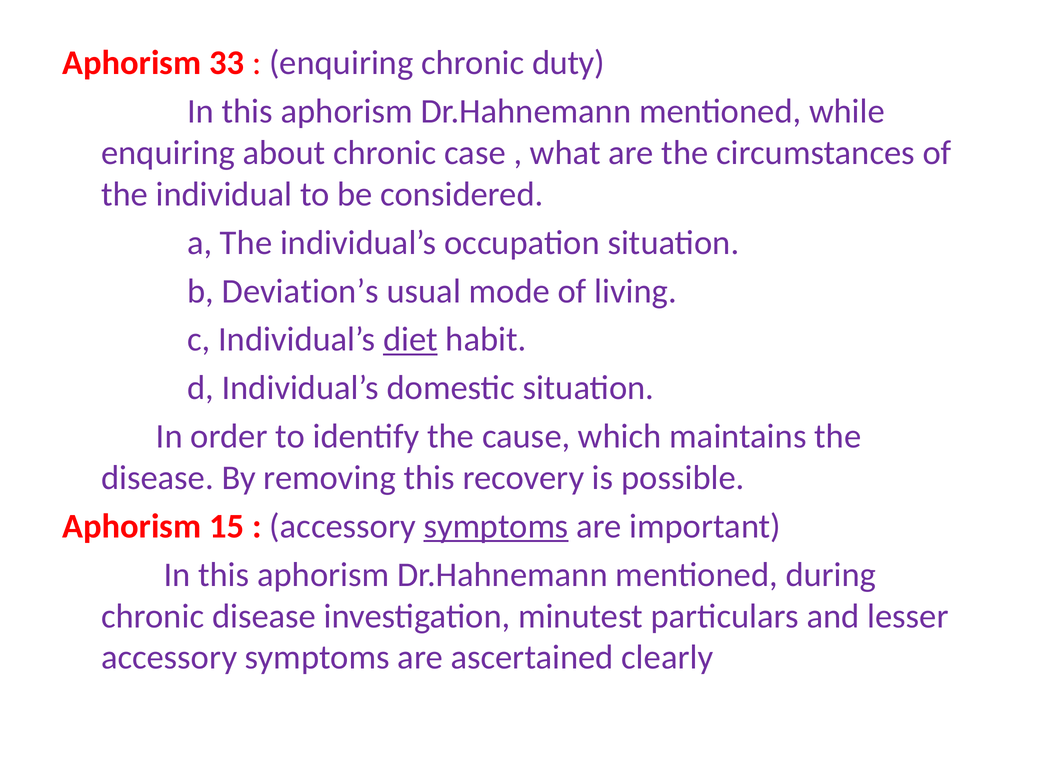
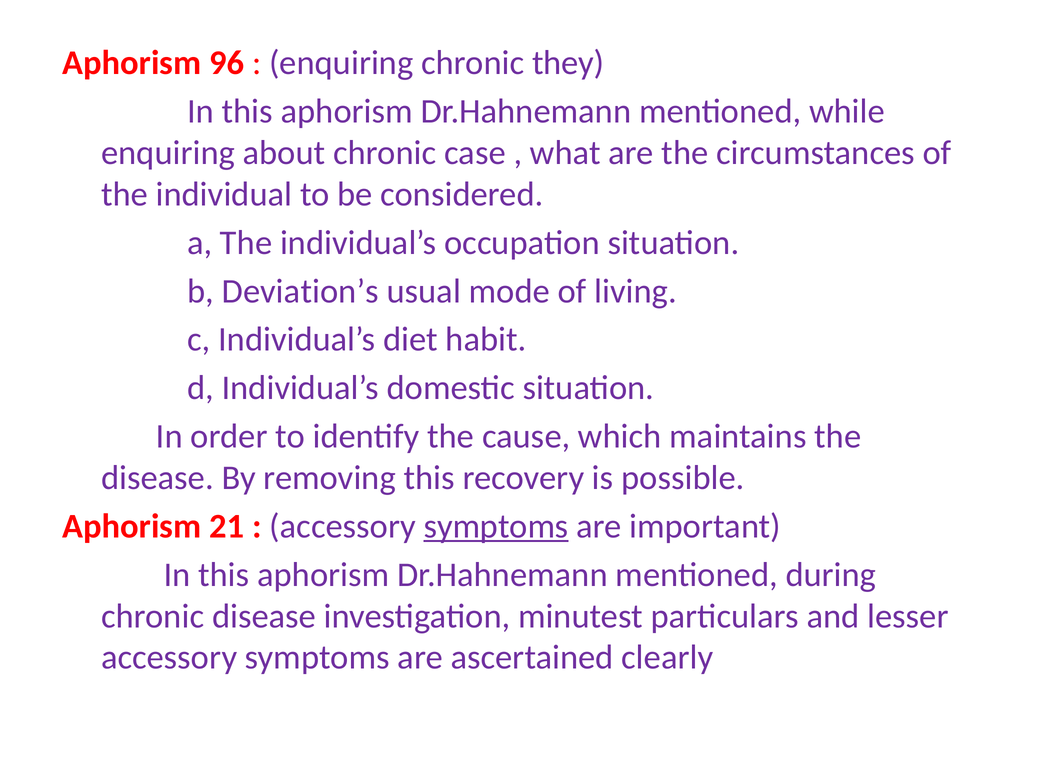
33: 33 -> 96
duty: duty -> they
diet underline: present -> none
15: 15 -> 21
